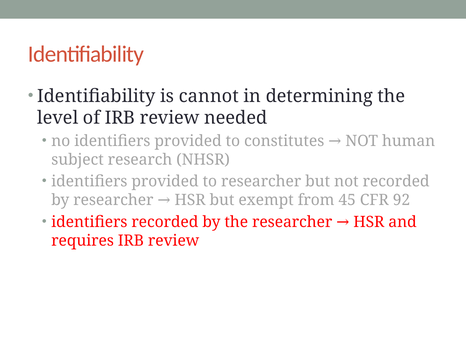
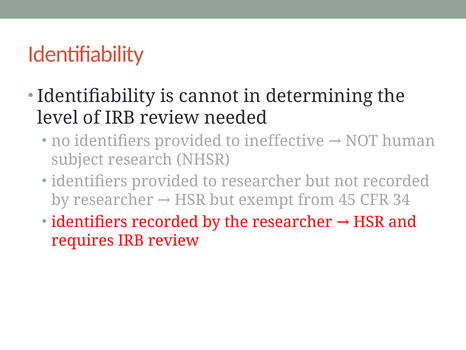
constitutes: constitutes -> ineffective
92: 92 -> 34
